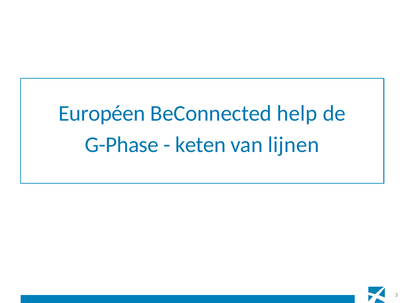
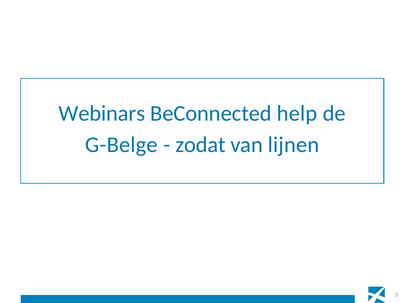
Européen: Européen -> Webinars
G-Phase: G-Phase -> G-Belge
keten: keten -> zodat
